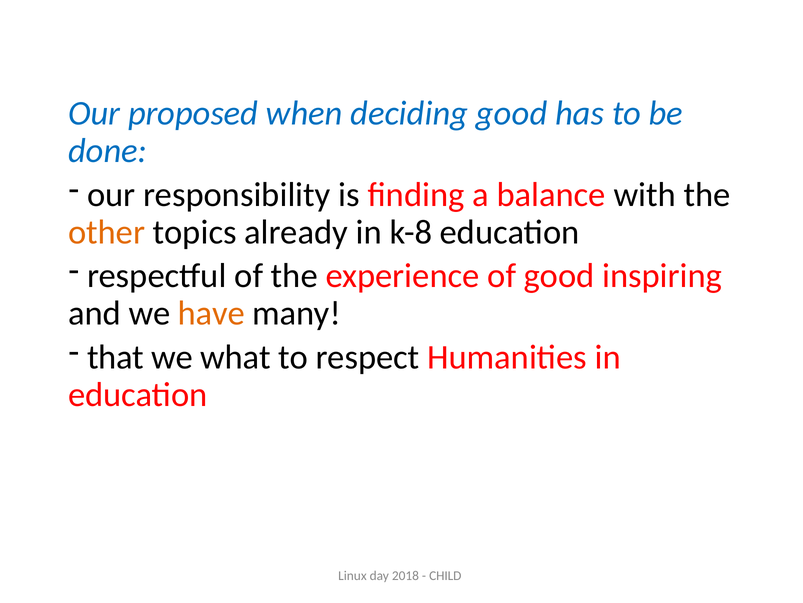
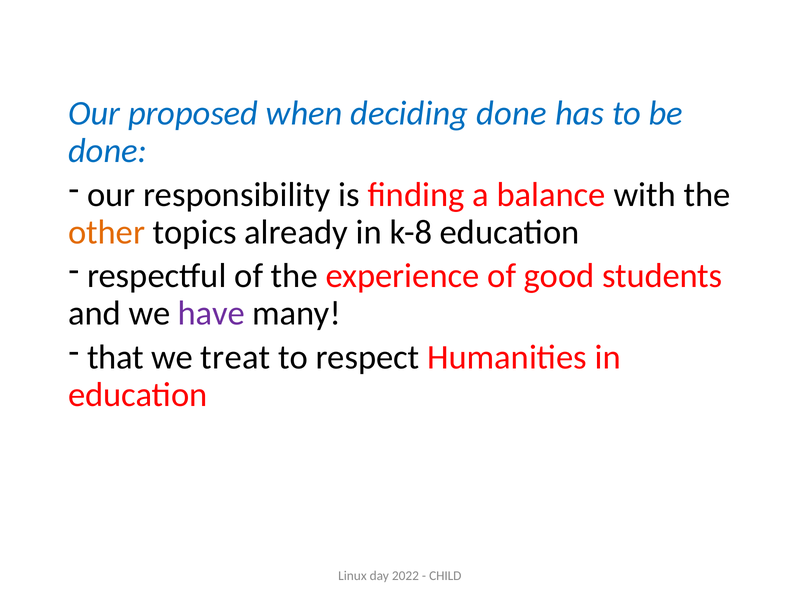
deciding good: good -> done
inspiring: inspiring -> students
have colour: orange -> purple
what: what -> treat
2018: 2018 -> 2022
